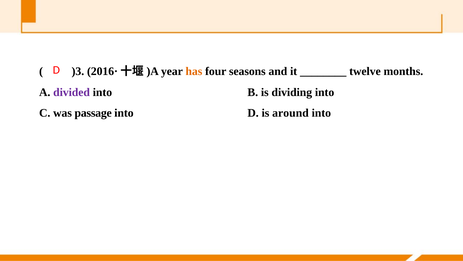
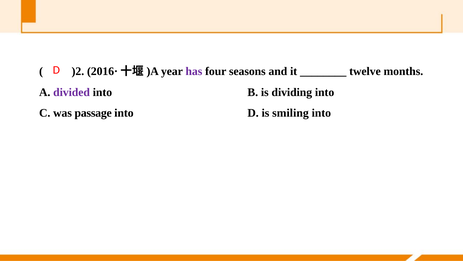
)3: )3 -> )2
has colour: orange -> purple
around: around -> smiling
